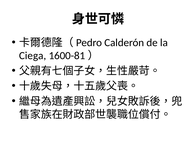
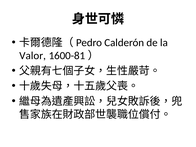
Ciega: Ciega -> Valor
